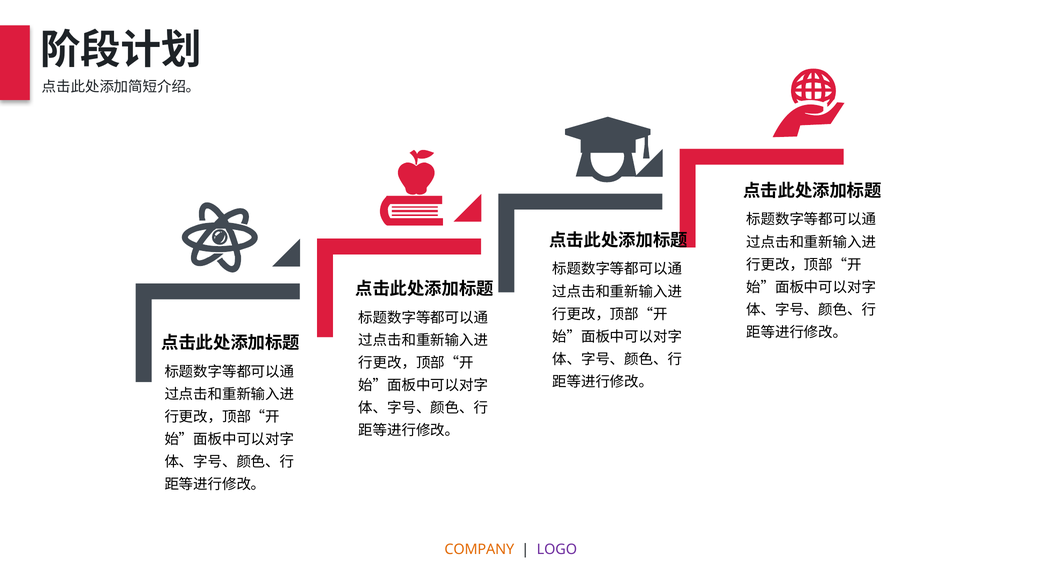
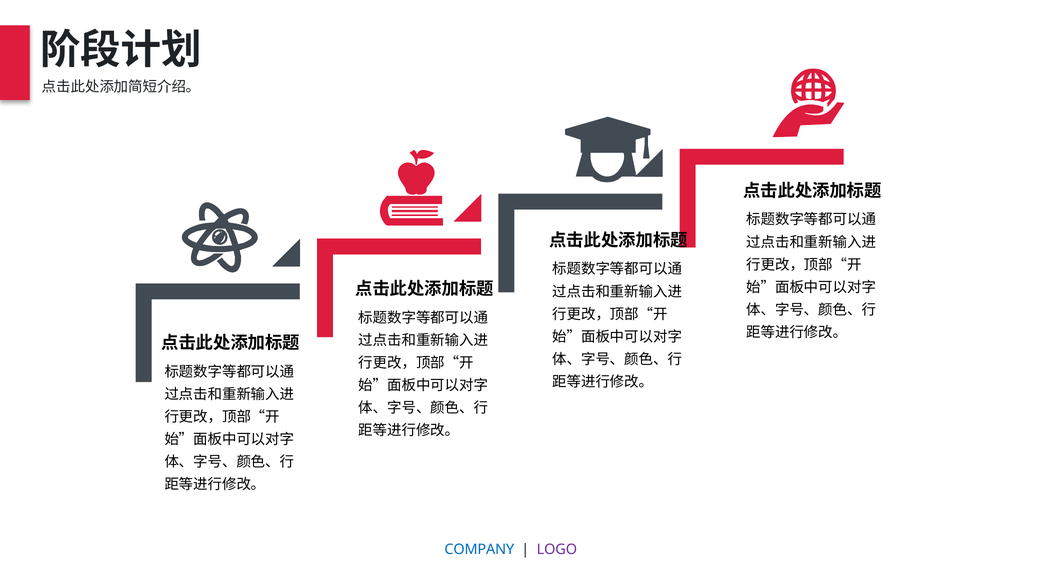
COMPANY colour: orange -> blue
